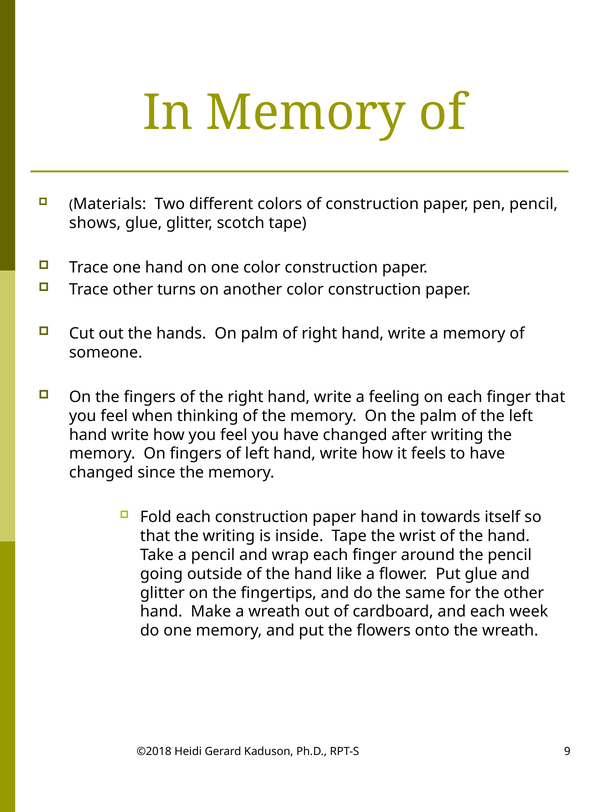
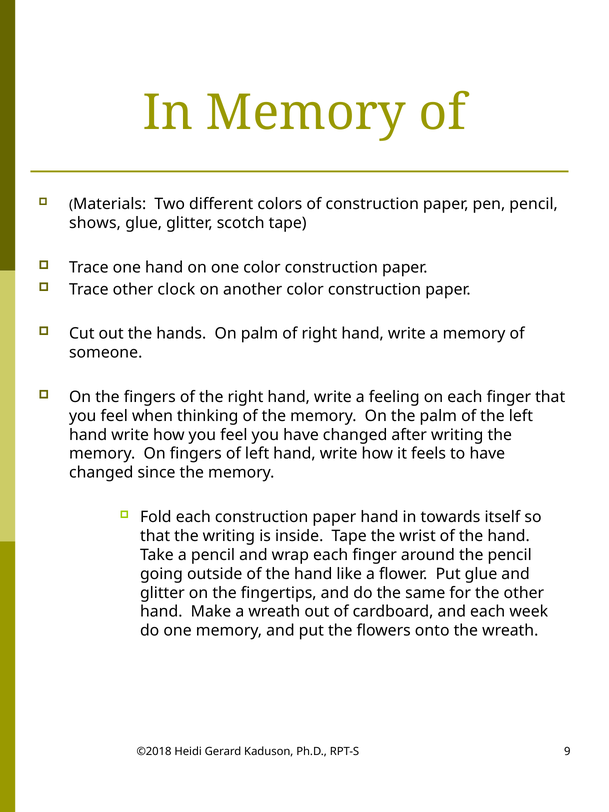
turns: turns -> clock
